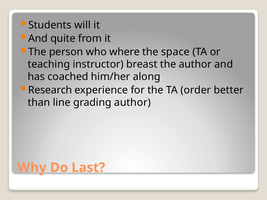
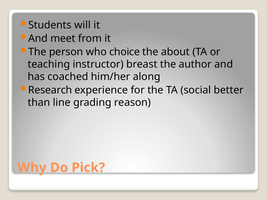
quite: quite -> meet
where: where -> choice
space: space -> about
order: order -> social
grading author: author -> reason
Last: Last -> Pick
